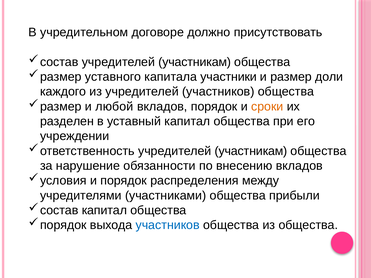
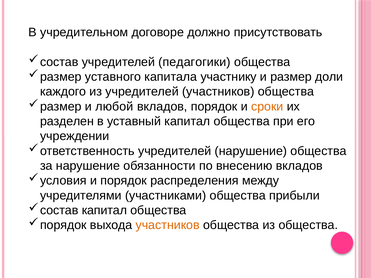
участникам at (195, 62): участникам -> педагогики
участники: участники -> участнику
участникам at (251, 151): участникам -> нарушение
участников at (168, 225) colour: blue -> orange
